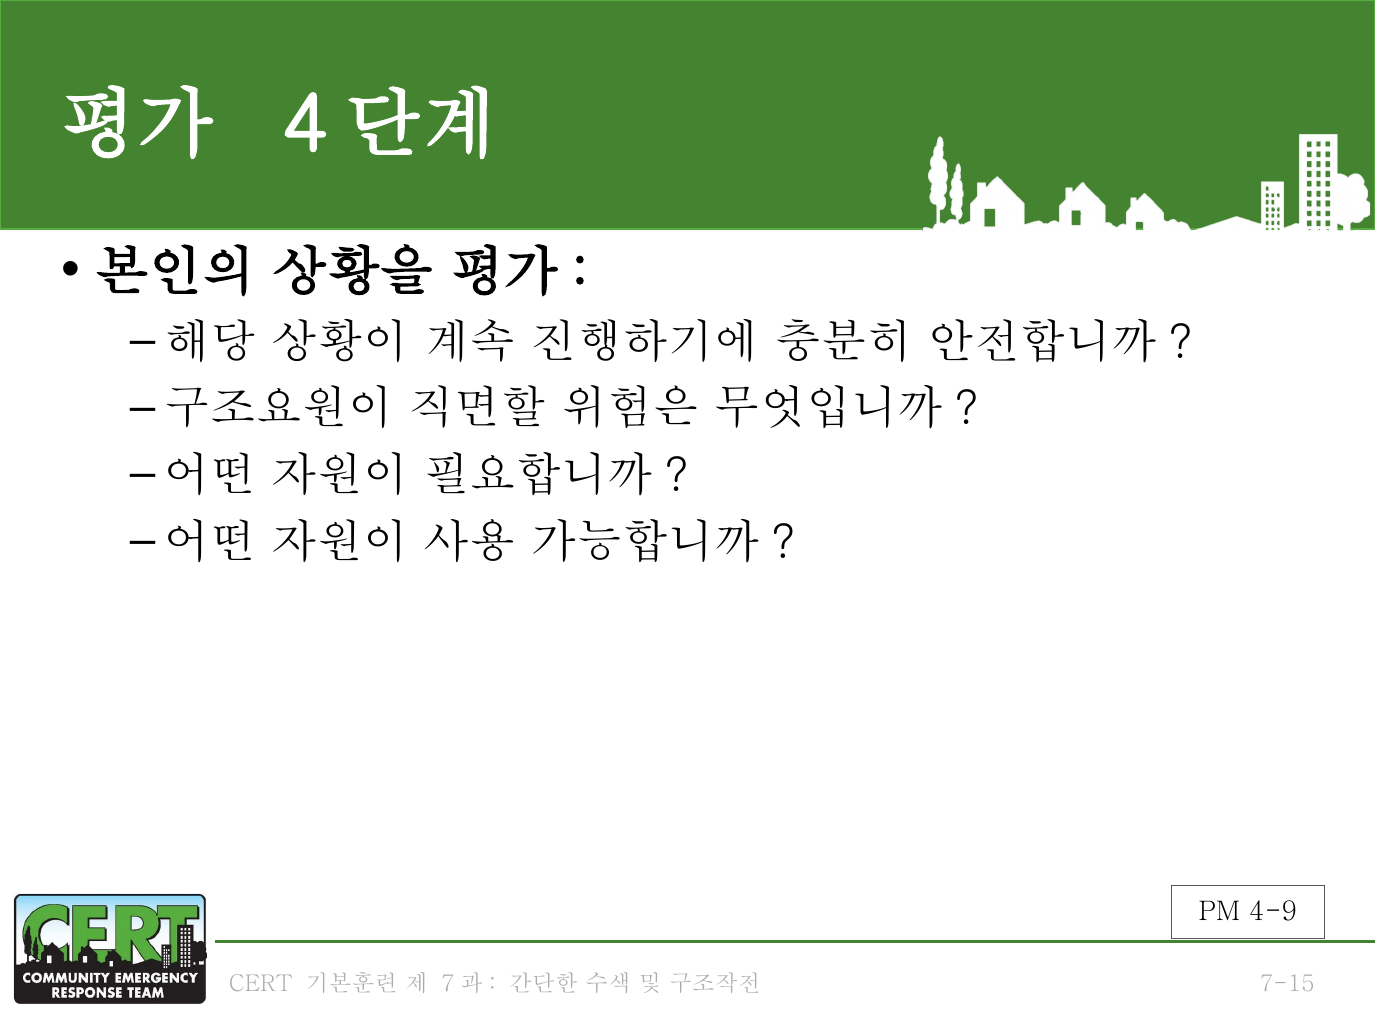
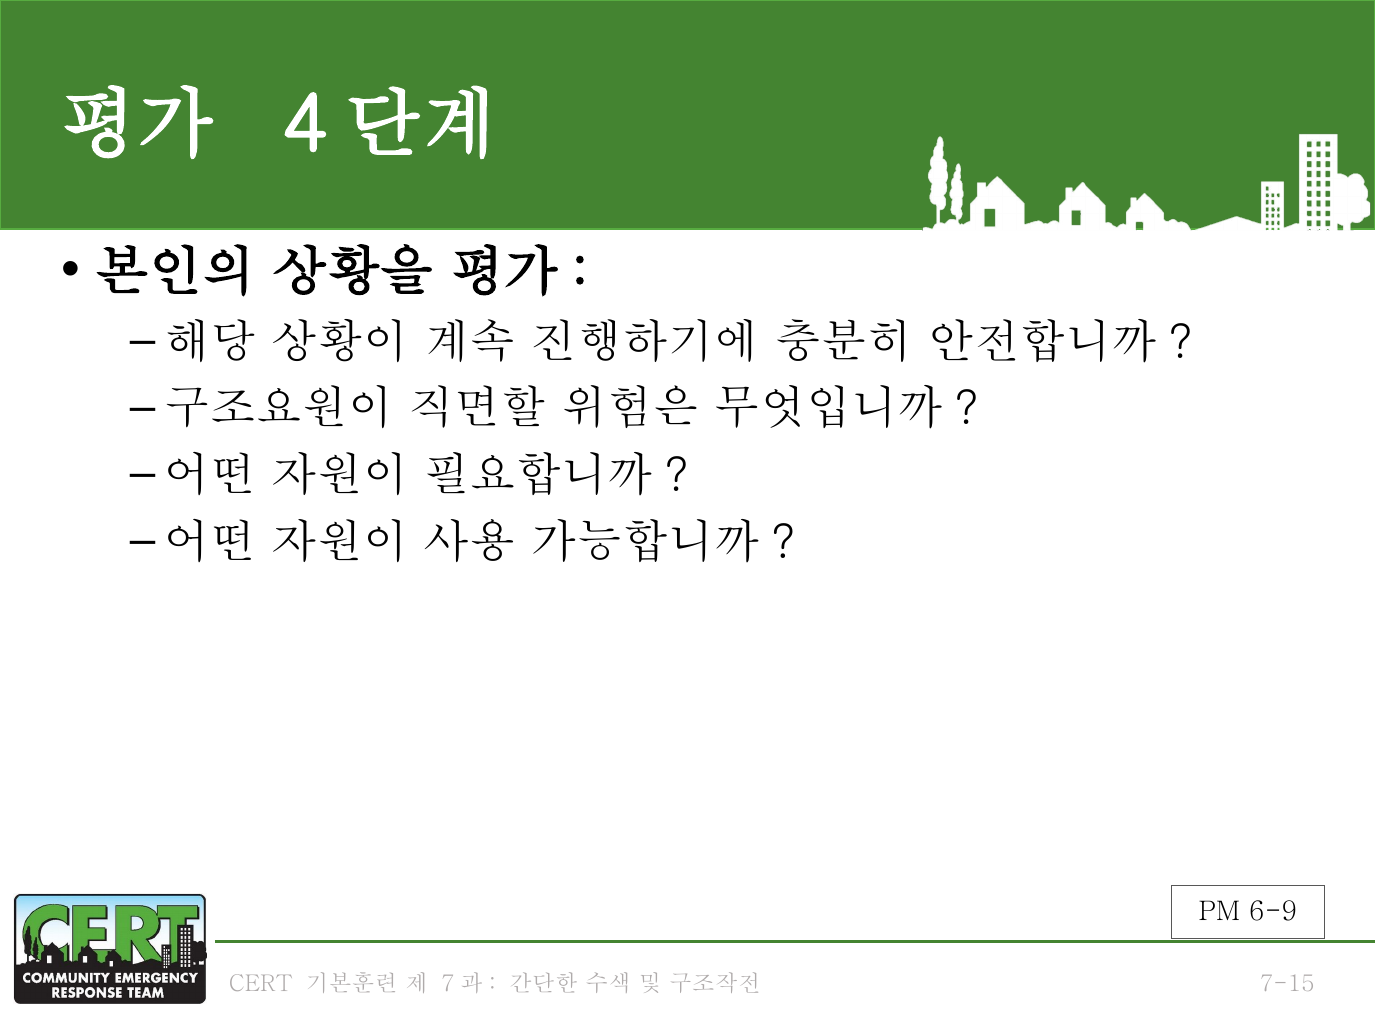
4-9: 4-9 -> 6-9
